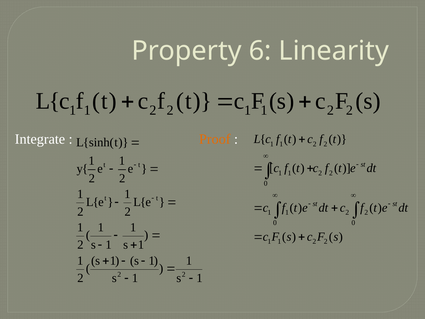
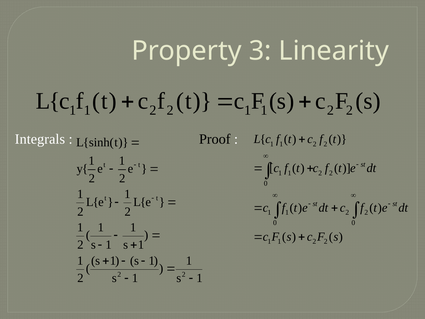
6: 6 -> 3
Integrate: Integrate -> Integrals
Proof colour: orange -> black
